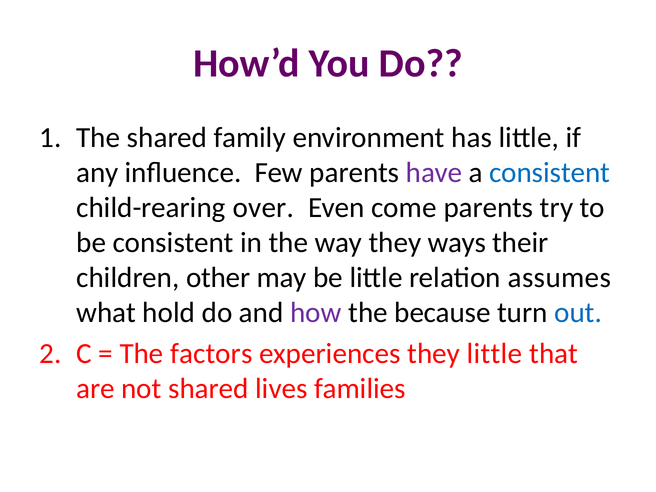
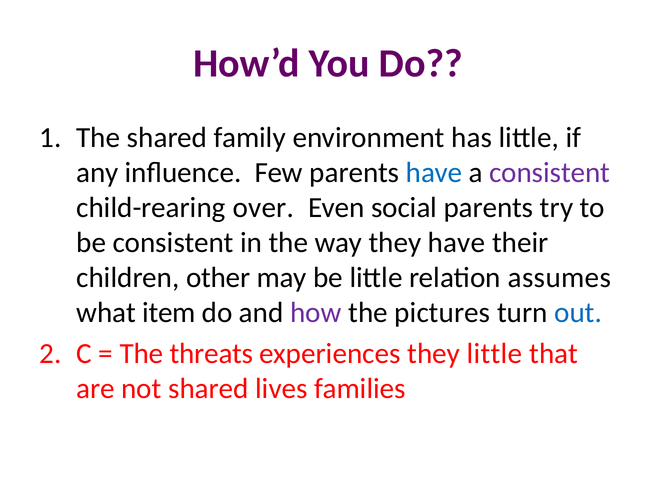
have at (434, 173) colour: purple -> blue
consistent at (550, 173) colour: blue -> purple
come: come -> social
they ways: ways -> have
hold: hold -> item
because: because -> pictures
factors: factors -> threats
